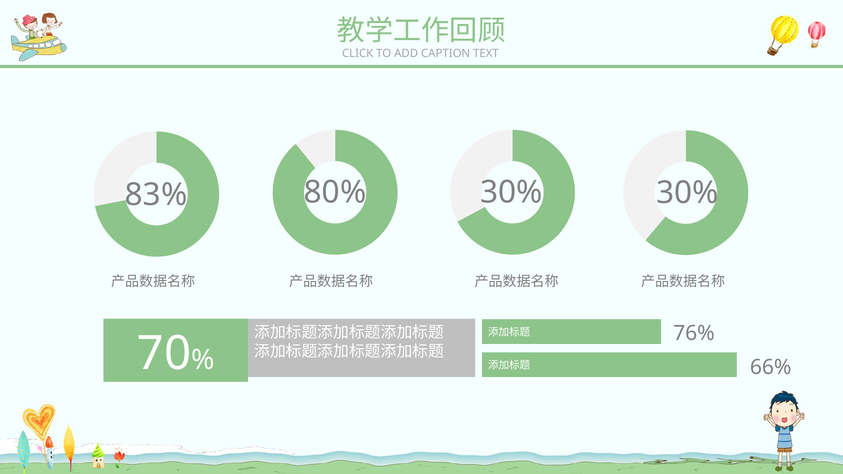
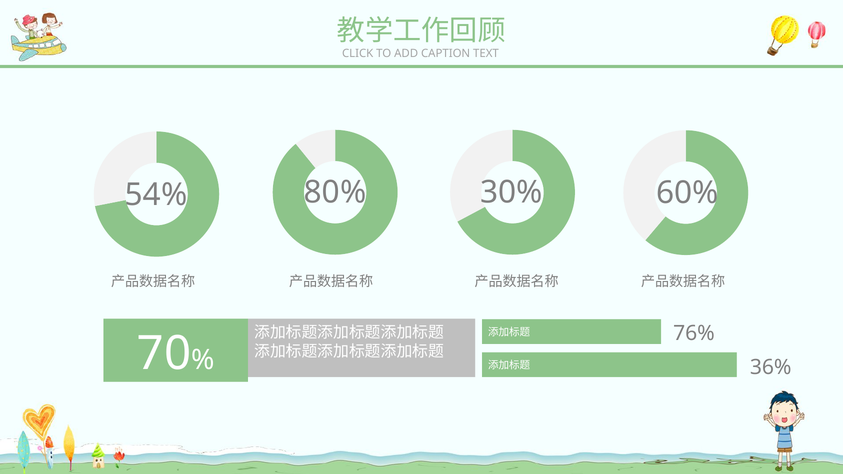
30% 30%: 30% -> 60%
83%: 83% -> 54%
66%: 66% -> 36%
